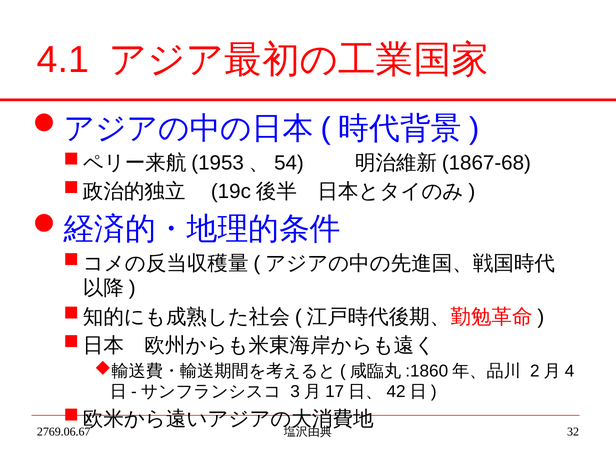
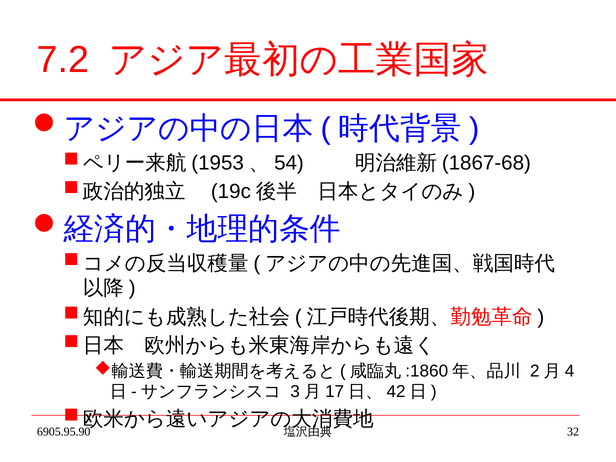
4.1: 4.1 -> 7.2
2769.06.67: 2769.06.67 -> 6905.95.90
